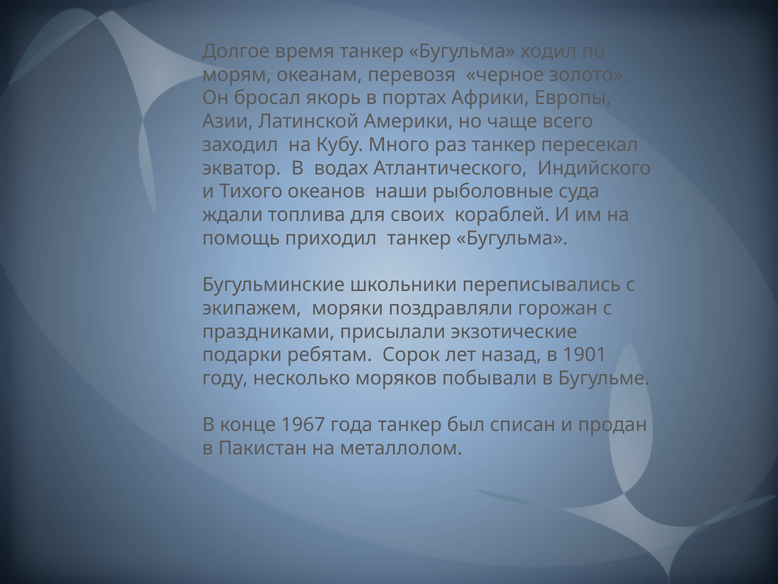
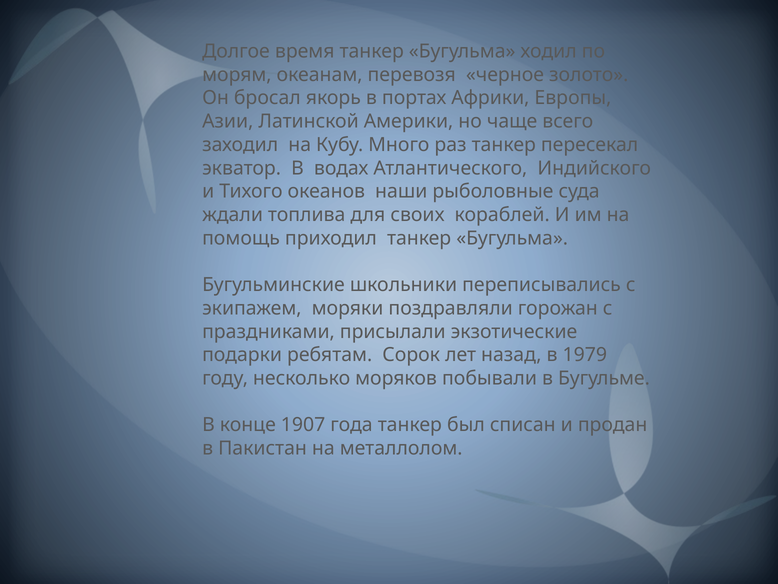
1901: 1901 -> 1979
1967: 1967 -> 1907
